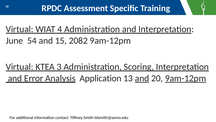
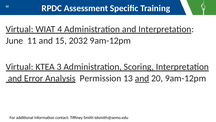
54: 54 -> 11
2082: 2082 -> 2032
Application: Application -> Permission
9am-12pm at (186, 78) underline: present -> none
